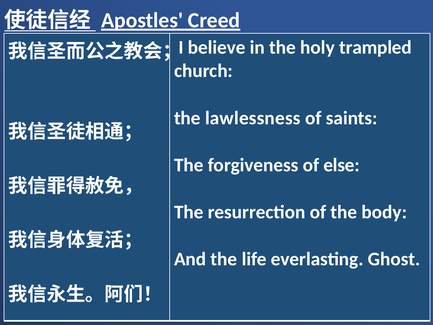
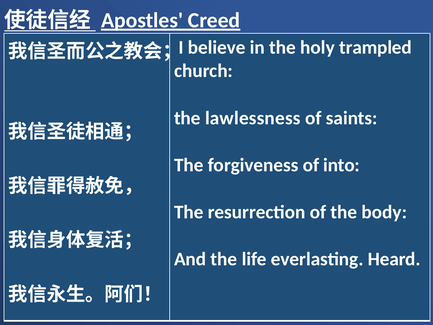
else: else -> into
Ghost: Ghost -> Heard
